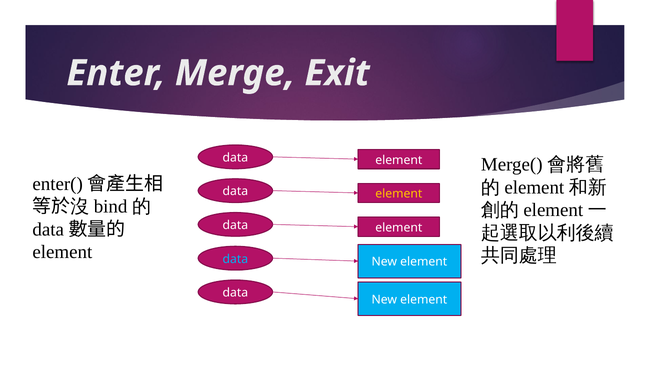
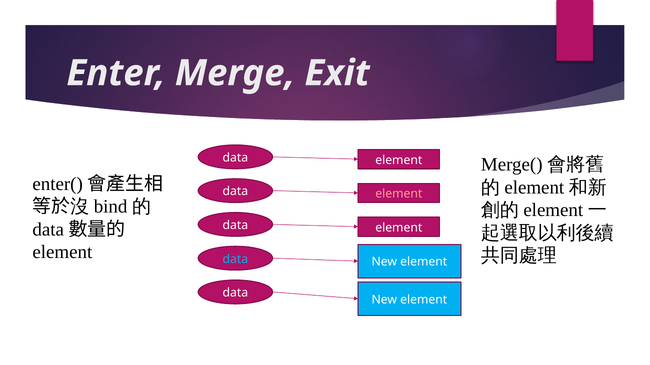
element at (399, 194) colour: yellow -> pink
